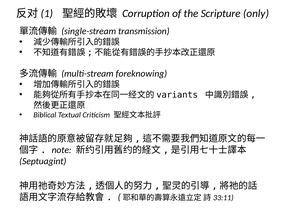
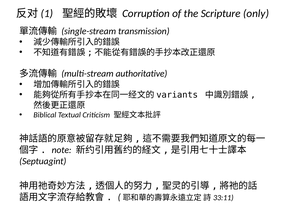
foreknowing: foreknowing -> authoritative
